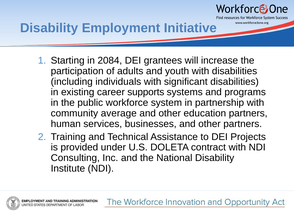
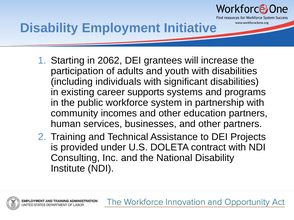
2084: 2084 -> 2062
average: average -> incomes
